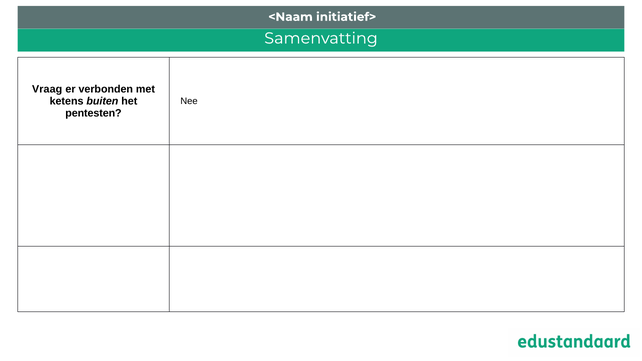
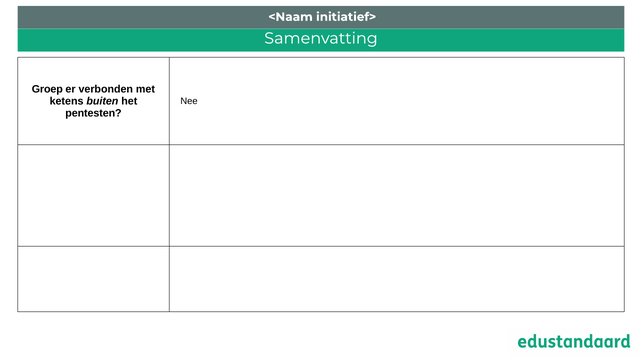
Vraag: Vraag -> Groep
